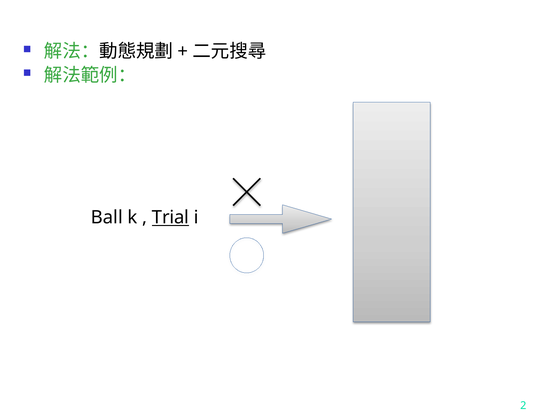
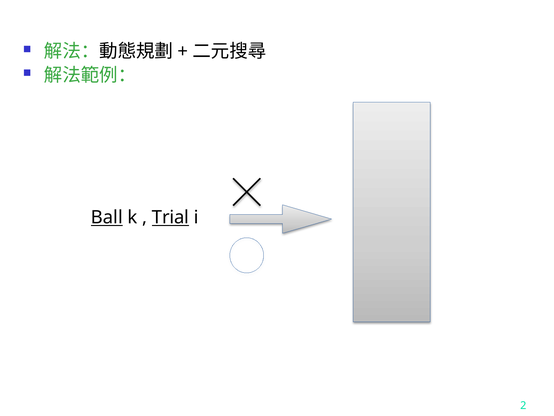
Ball underline: none -> present
